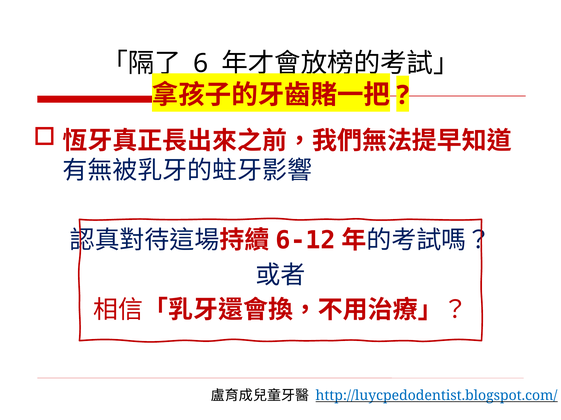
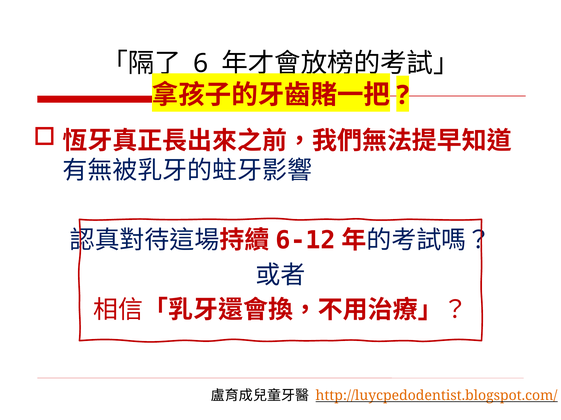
http://luycpedodentist.blogspot.com/ colour: blue -> orange
